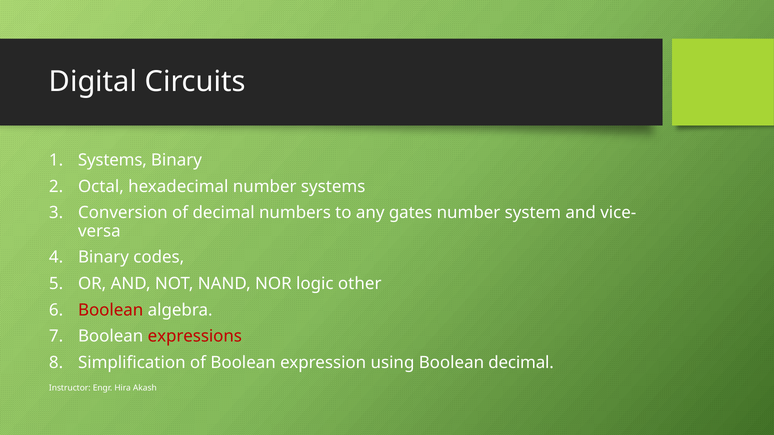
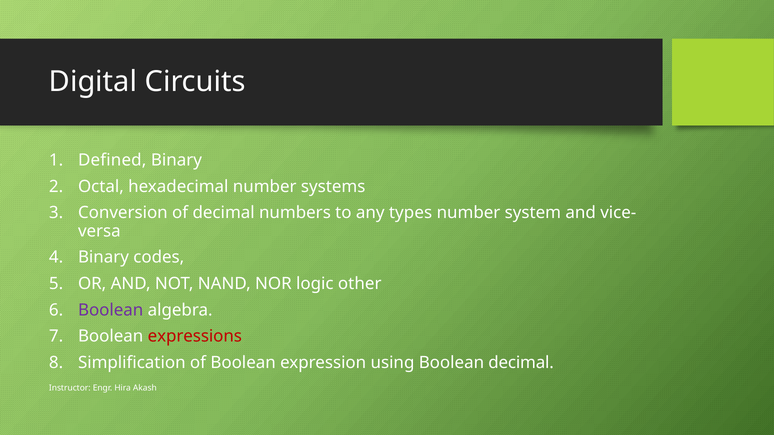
Systems at (112, 160): Systems -> Defined
gates: gates -> types
Boolean at (111, 310) colour: red -> purple
